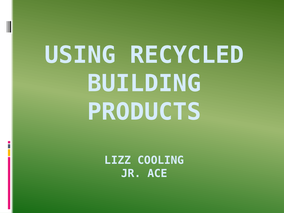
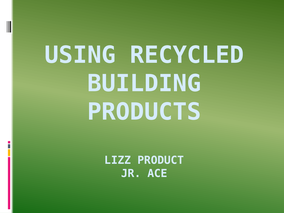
COOLING: COOLING -> PRODUCT
